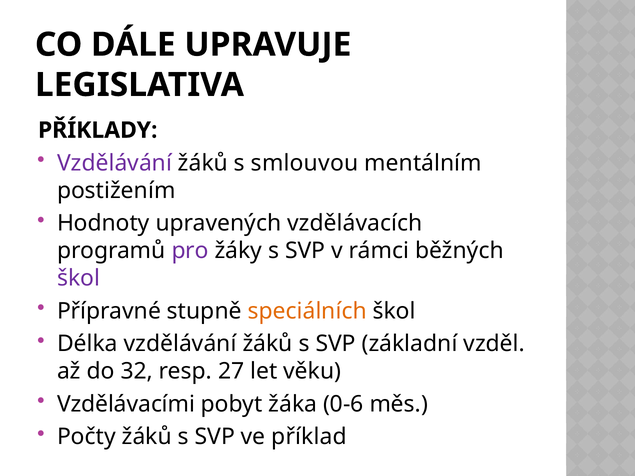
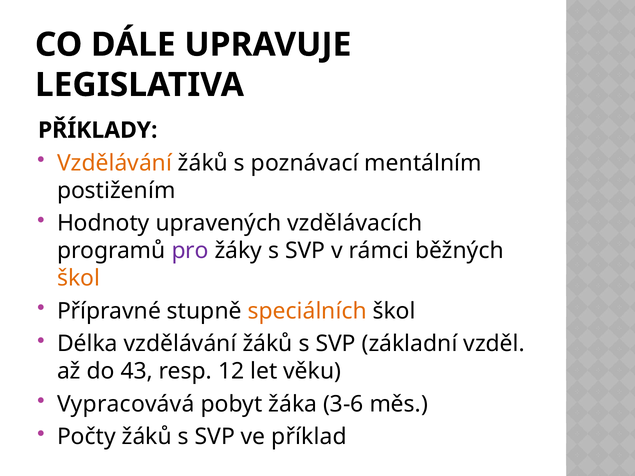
Vzdělávání at (115, 163) colour: purple -> orange
smlouvou: smlouvou -> poznávací
škol at (79, 278) colour: purple -> orange
32: 32 -> 43
27: 27 -> 12
Vzdělávacími: Vzdělávacími -> Vypracovává
0-6: 0-6 -> 3-6
